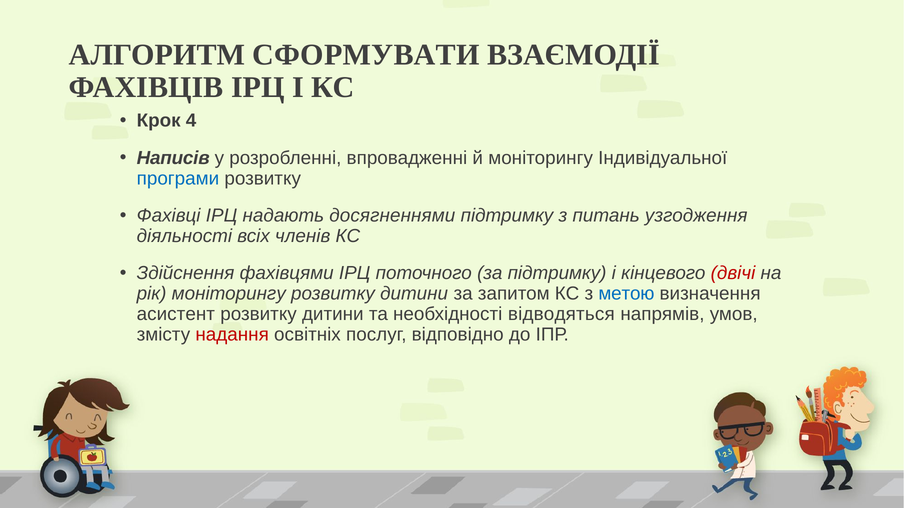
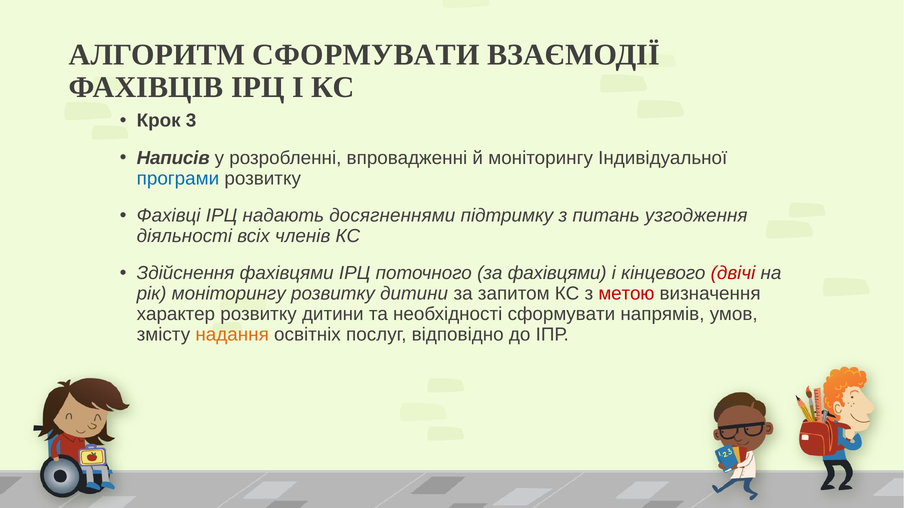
4: 4 -> 3
за підтримку: підтримку -> фахівцями
метою colour: blue -> red
асистент: асистент -> характер
необхідності відводяться: відводяться -> сформувати
надання colour: red -> orange
